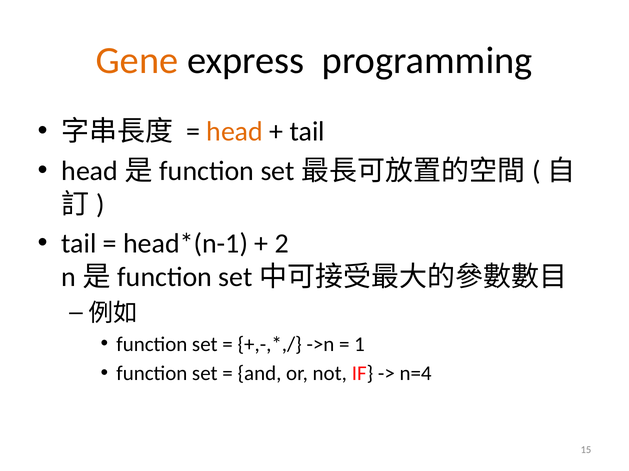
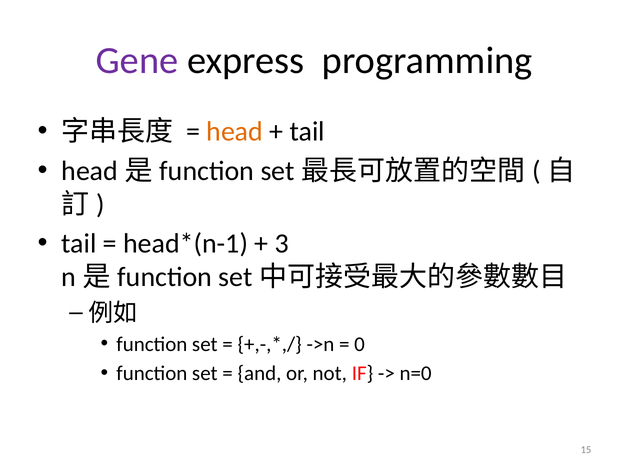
Gene colour: orange -> purple
2: 2 -> 3
1: 1 -> 0
n=4: n=4 -> n=0
